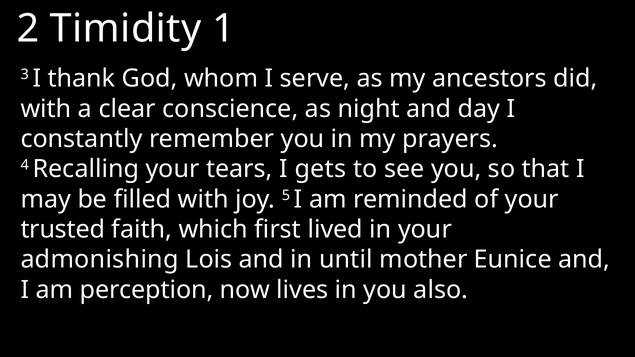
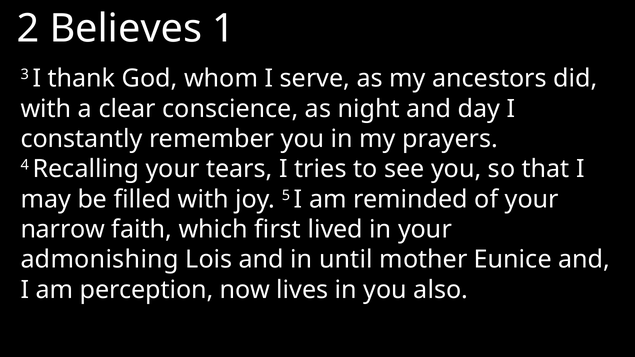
Timidity: Timidity -> Believes
gets: gets -> tries
trusted: trusted -> narrow
